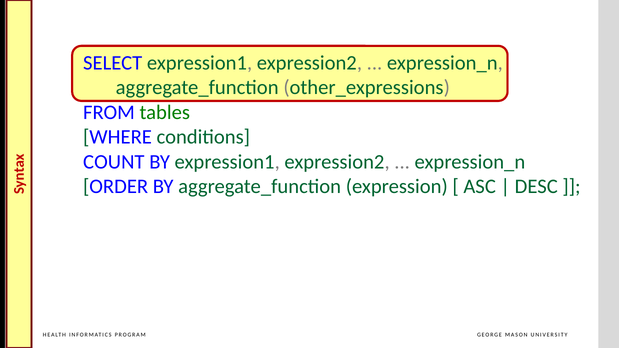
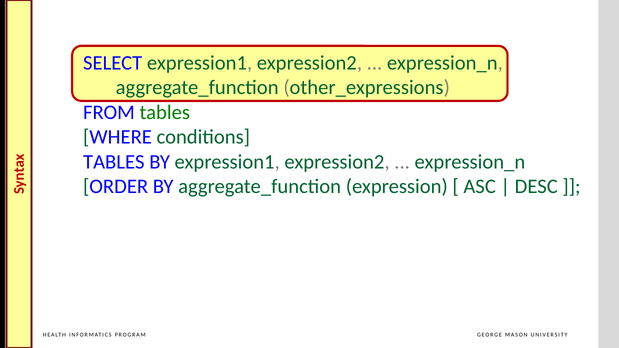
COUNT at (114, 162): COUNT -> TABLES
